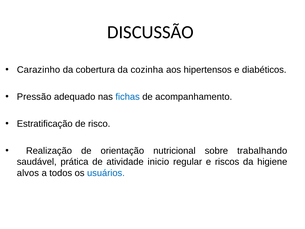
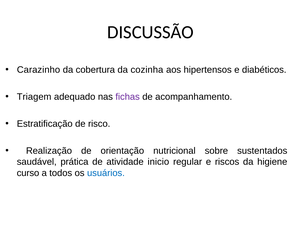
Pressão: Pressão -> Triagem
fichas colour: blue -> purple
trabalhando: trabalhando -> sustentados
alvos: alvos -> curso
